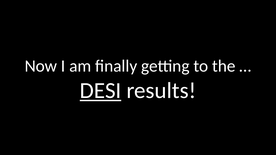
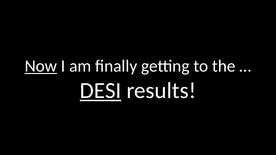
Now underline: none -> present
